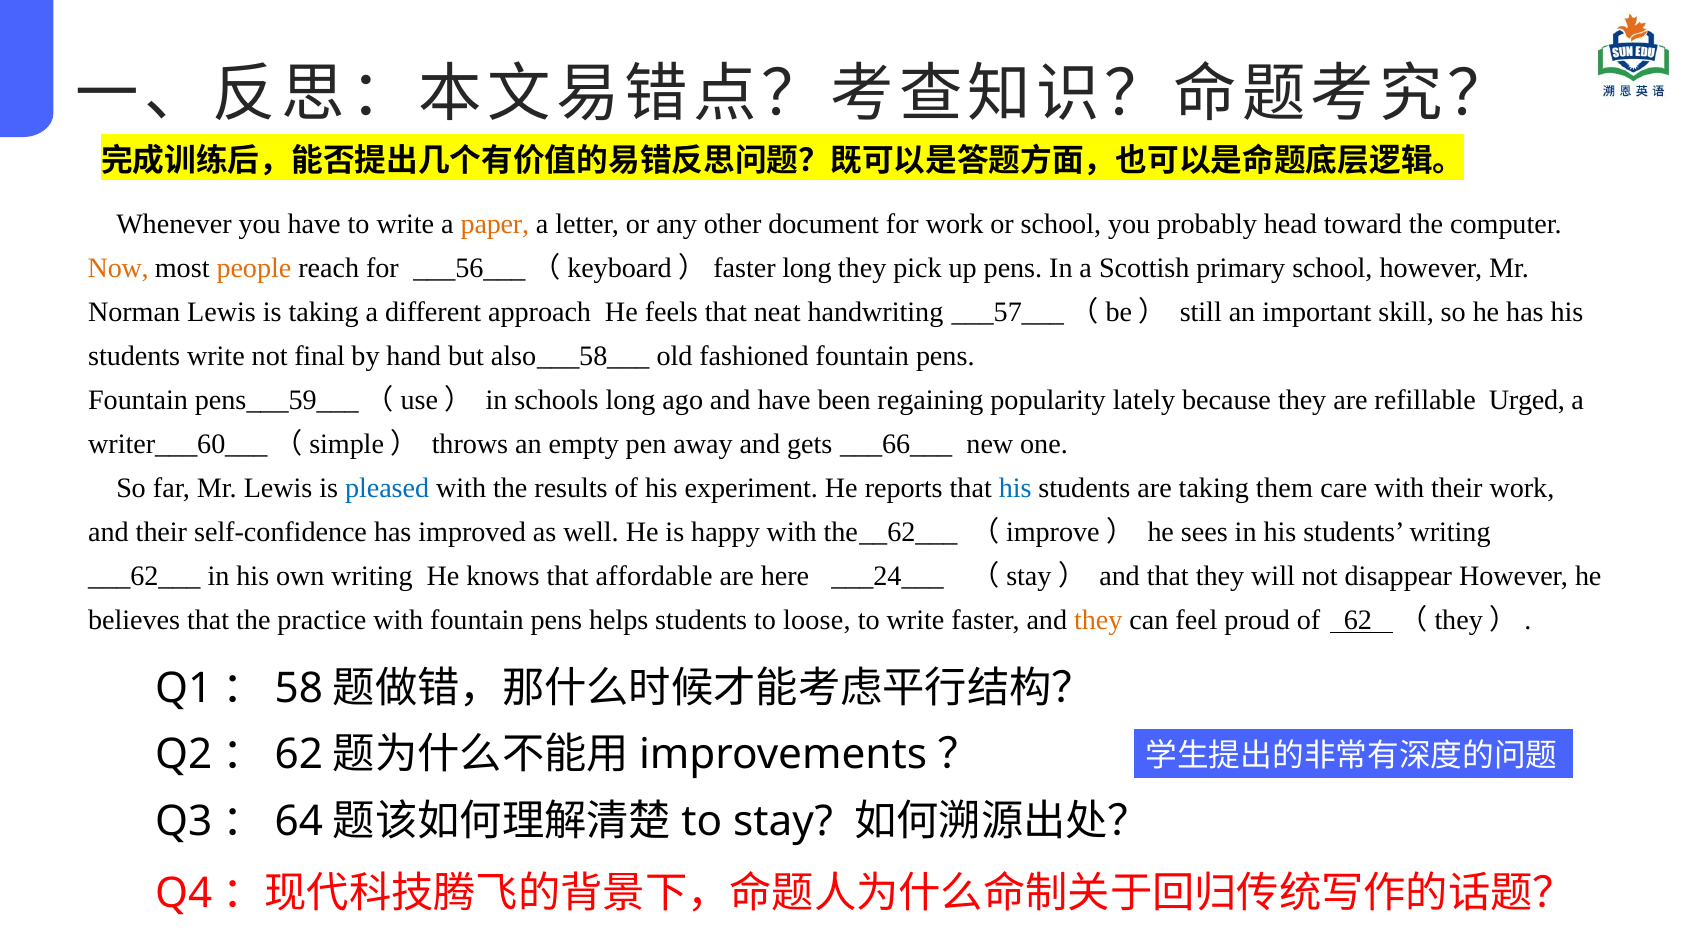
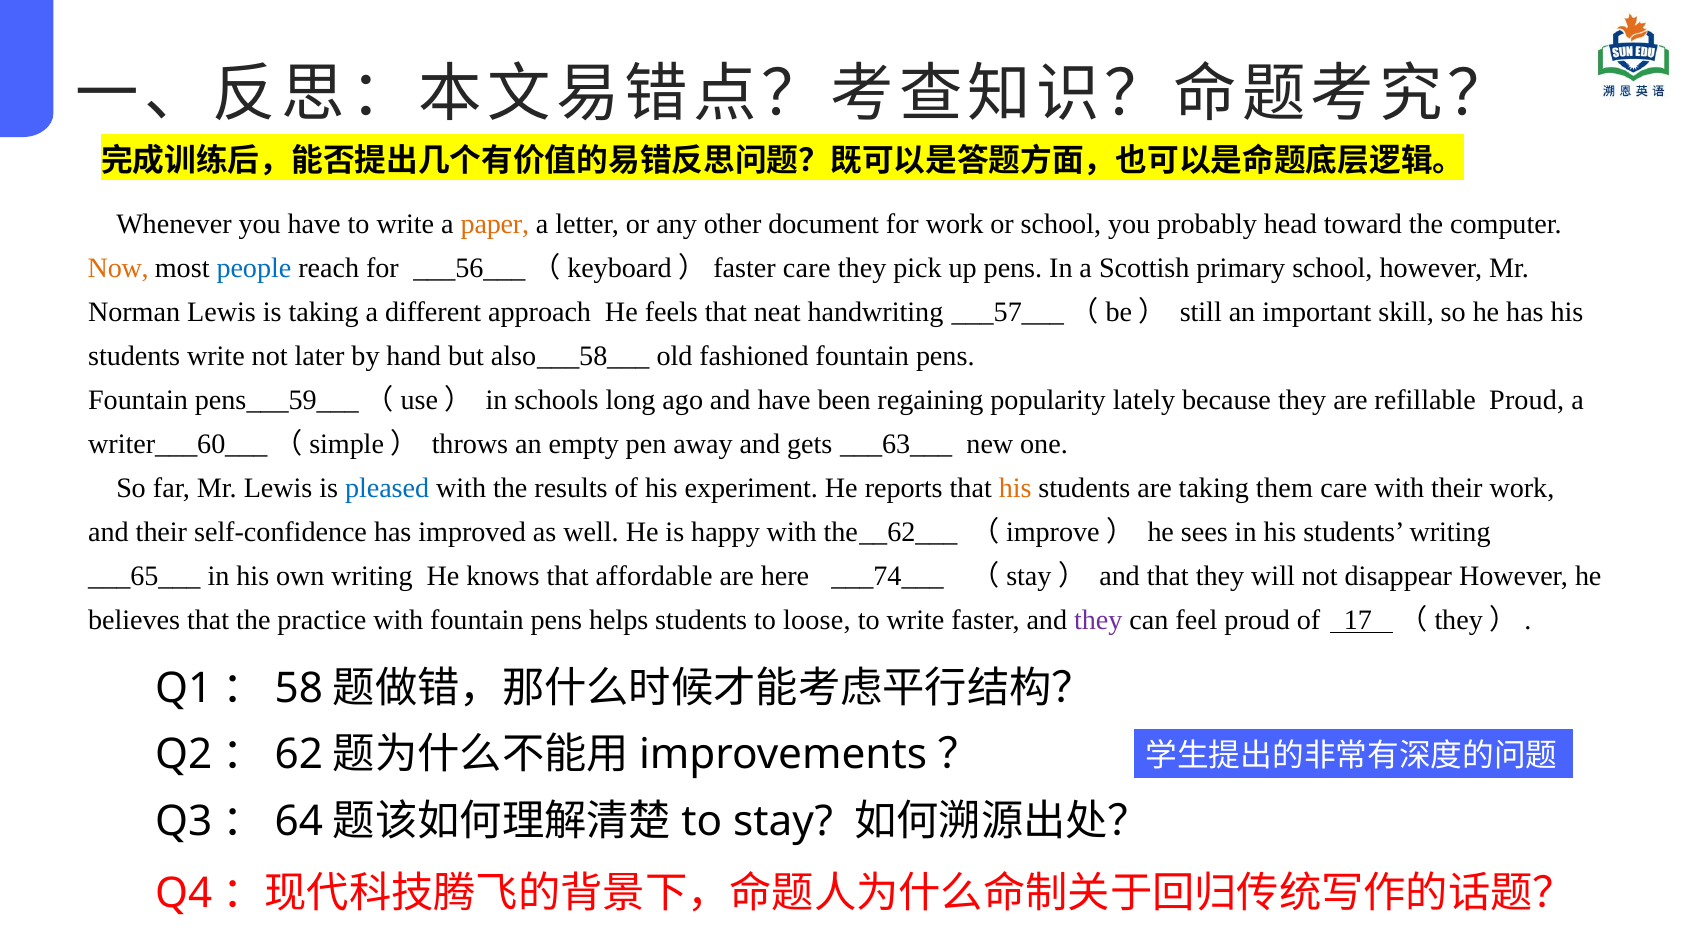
people colour: orange -> blue
___56___（keyboard）faster long: long -> care
final: final -> later
refillable Urged: Urged -> Proud
___66___: ___66___ -> ___63___
his at (1015, 488) colour: blue -> orange
___62___: ___62___ -> ___65___
___24___: ___24___ -> ___74___
they at (1098, 620) colour: orange -> purple
of 62: 62 -> 17
